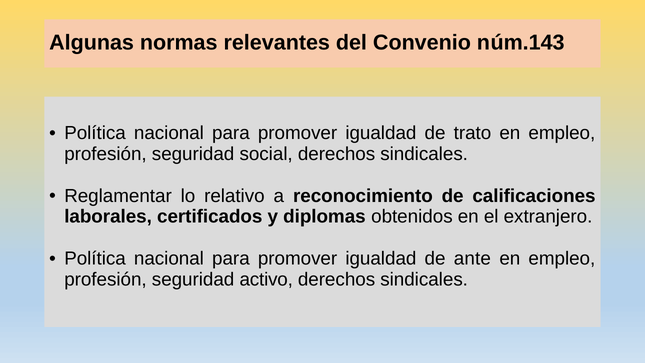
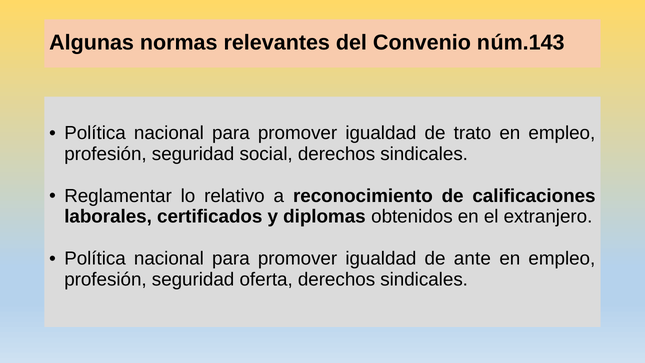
activo: activo -> oferta
